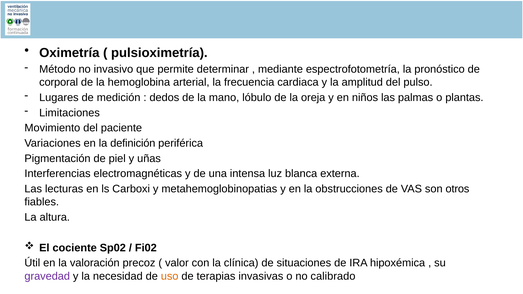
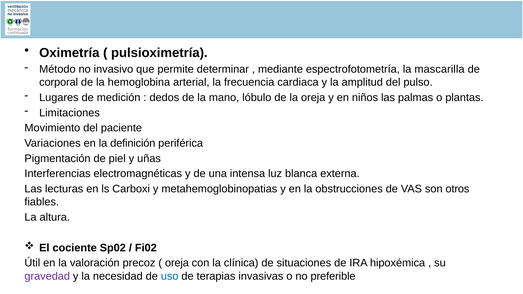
pronóstico: pronóstico -> mascarilla
valor at (177, 263): valor -> oreja
uso colour: orange -> blue
calibrado: calibrado -> preferible
